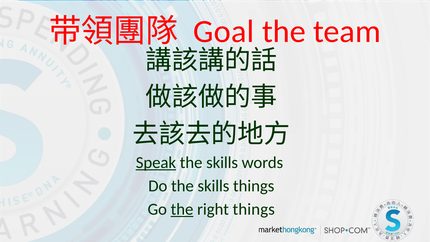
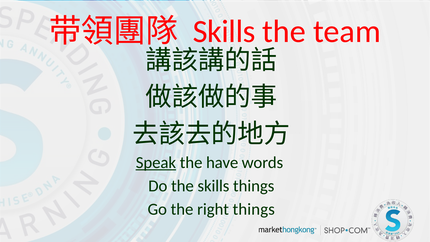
Goal at (224, 31): Goal -> Skills
skills at (222, 163): skills -> have
the at (182, 209) underline: present -> none
